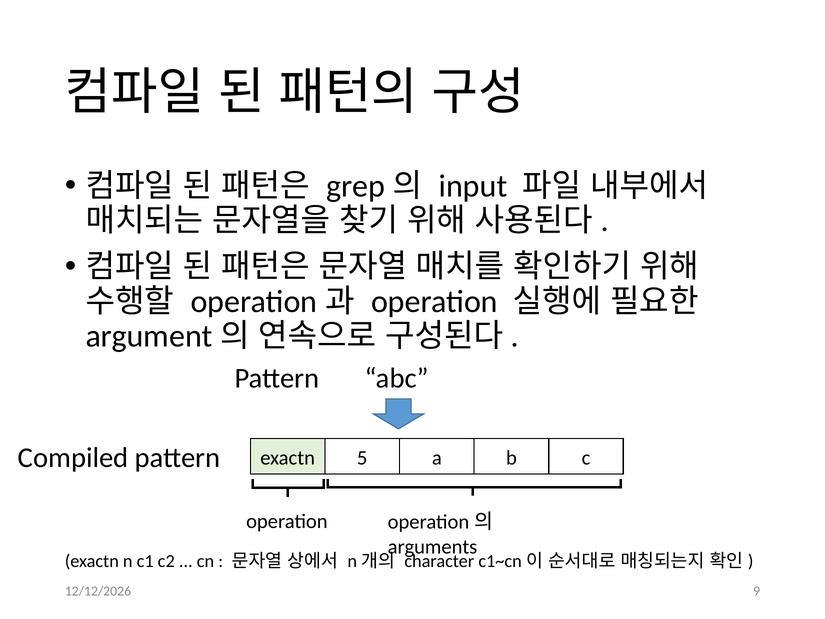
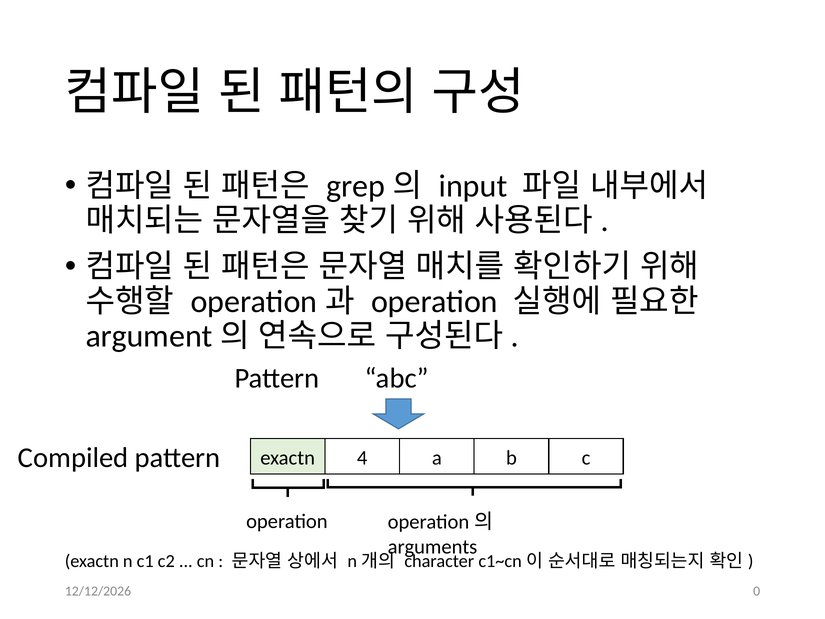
5: 5 -> 4
9: 9 -> 0
